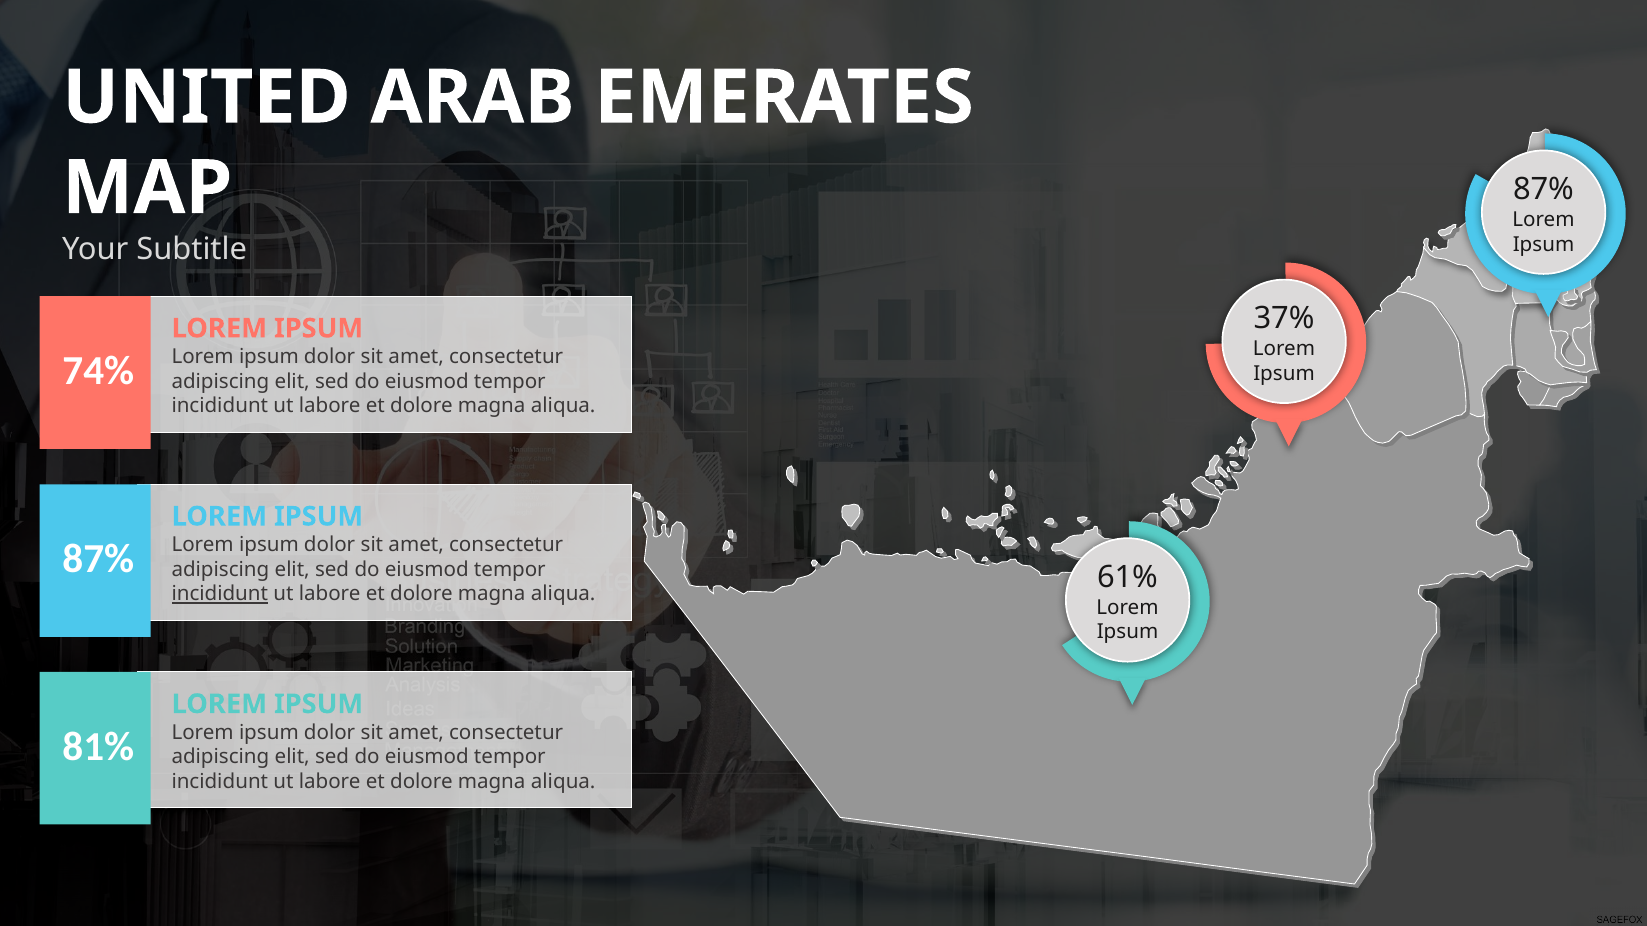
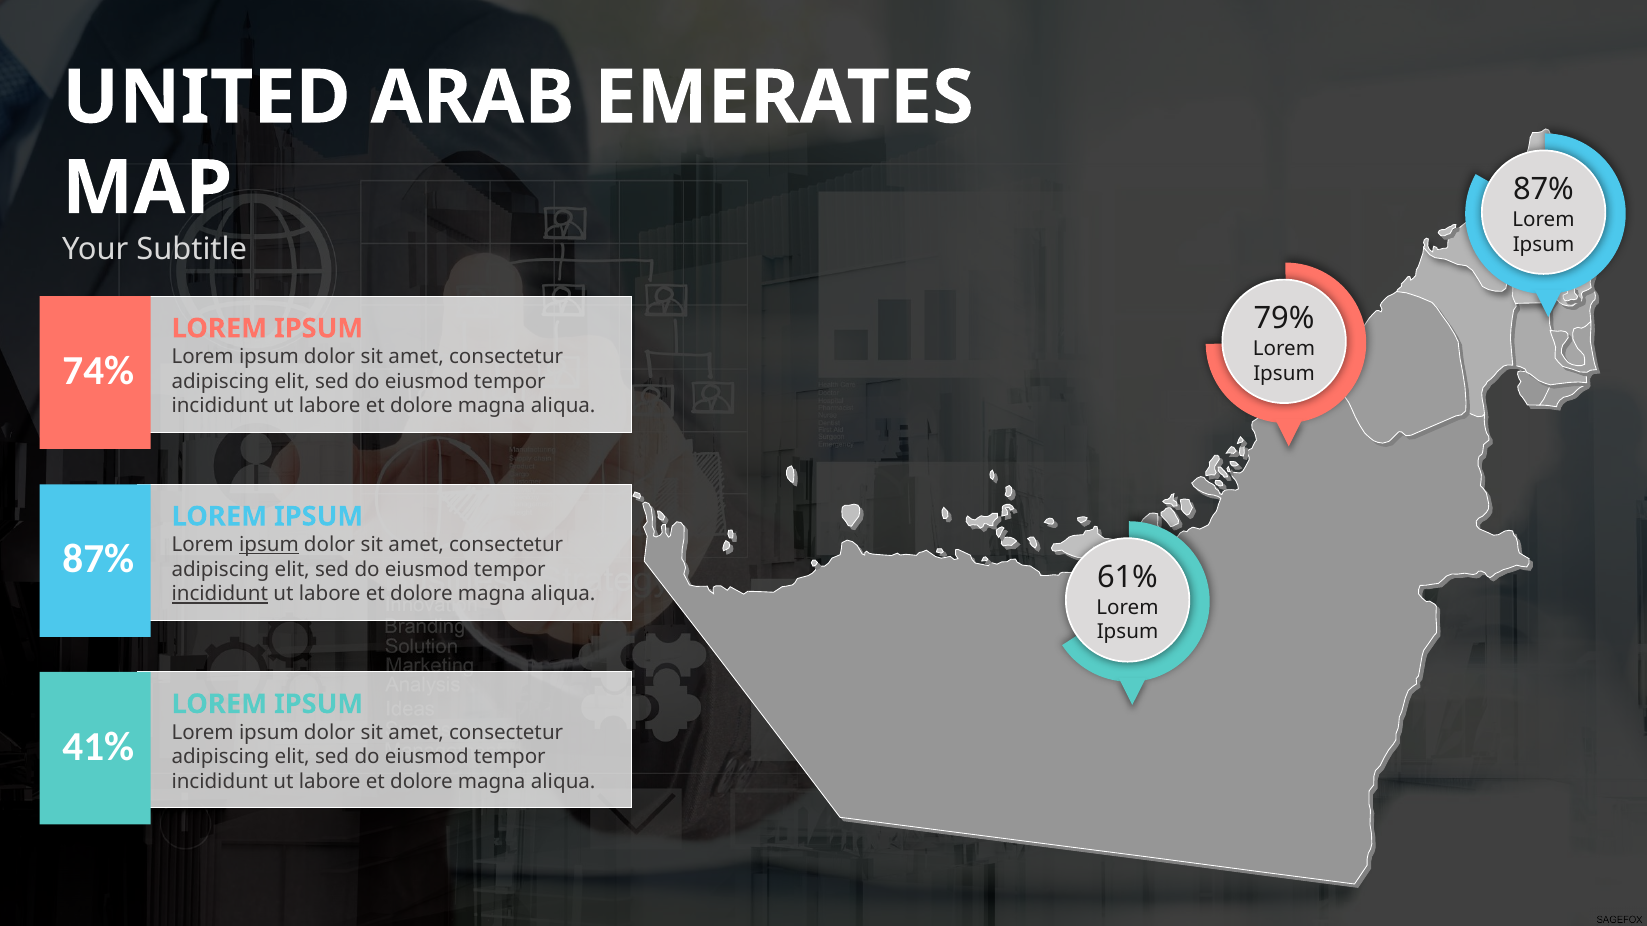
37%: 37% -> 79%
ipsum at (269, 545) underline: none -> present
81%: 81% -> 41%
